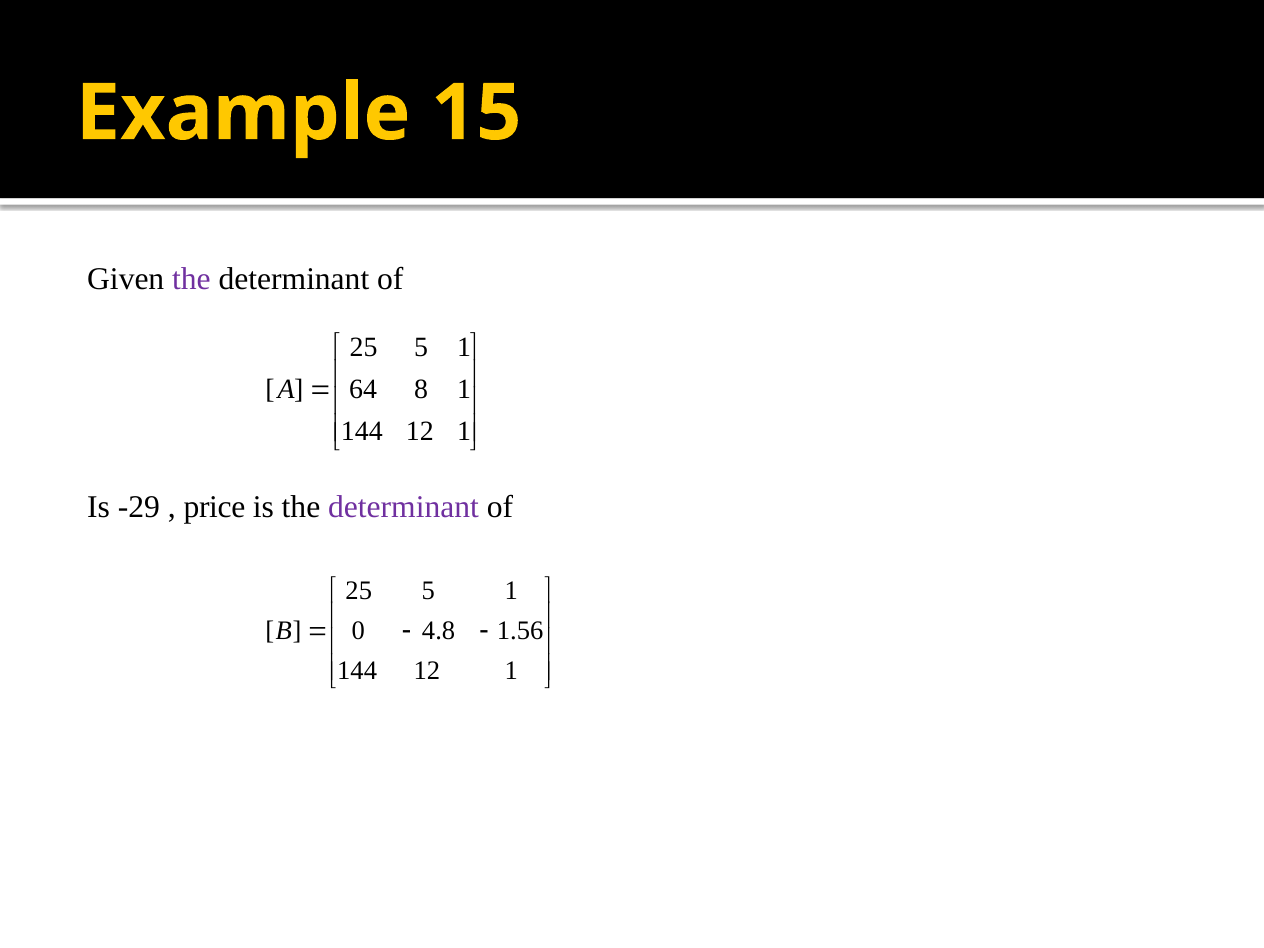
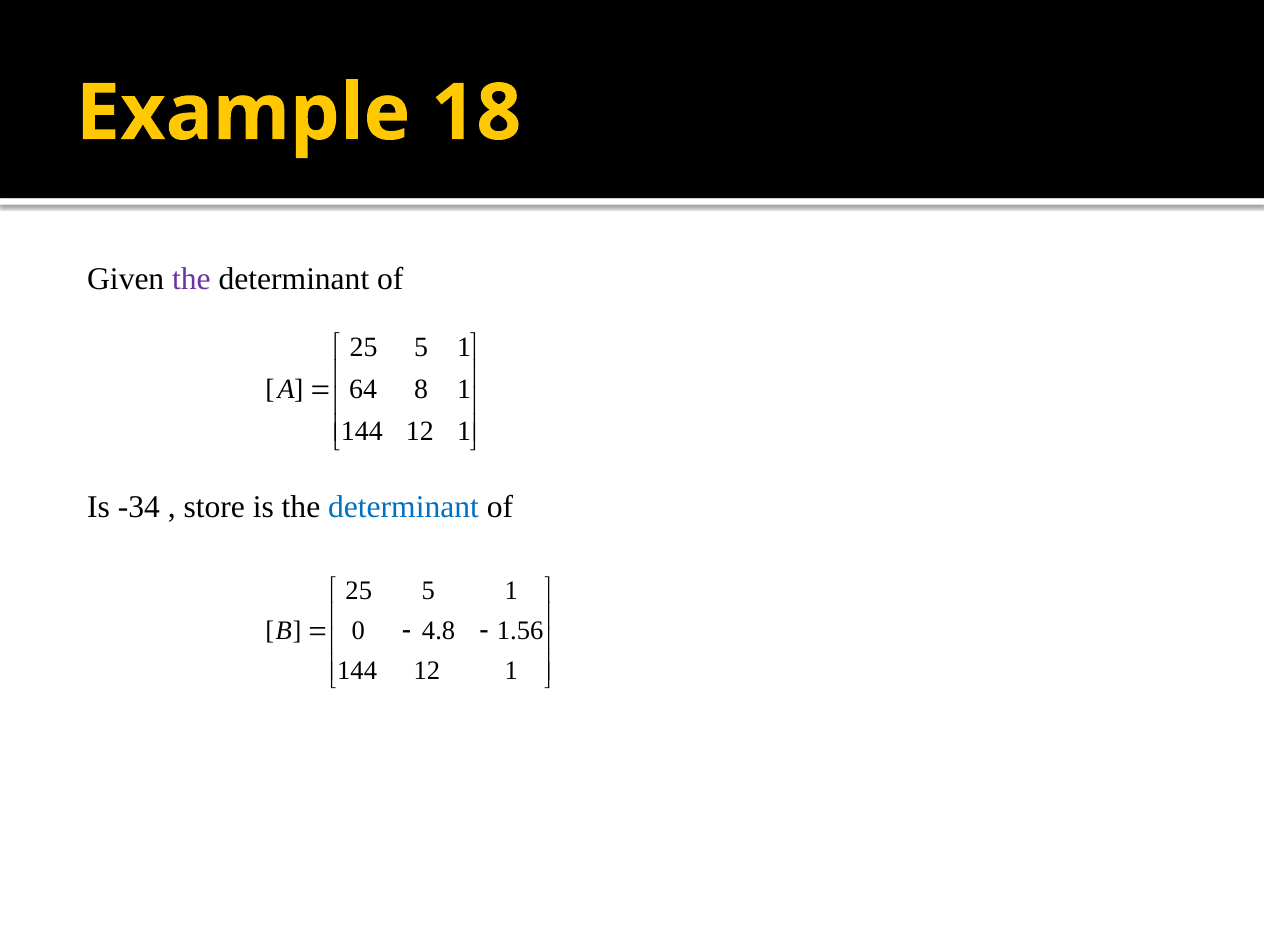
15: 15 -> 18
-29: -29 -> -34
price: price -> store
determinant at (404, 507) colour: purple -> blue
